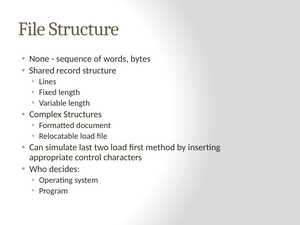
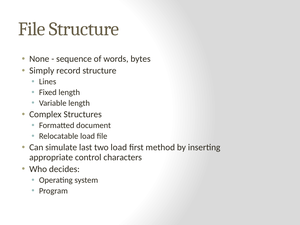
Shared: Shared -> Simply
